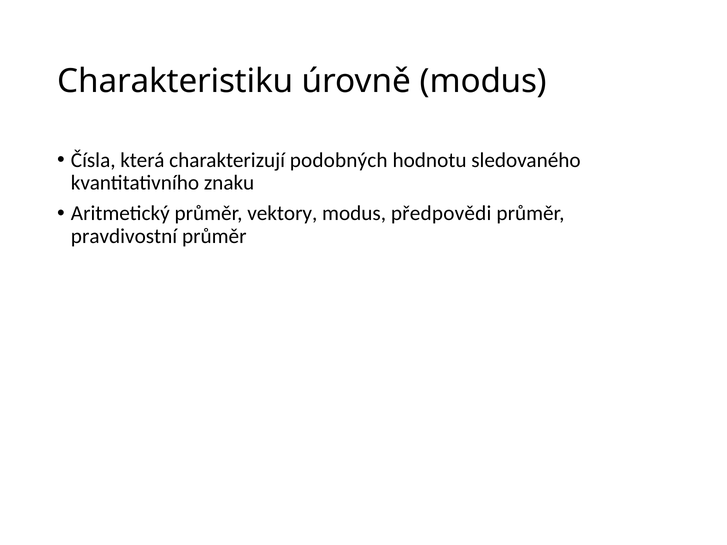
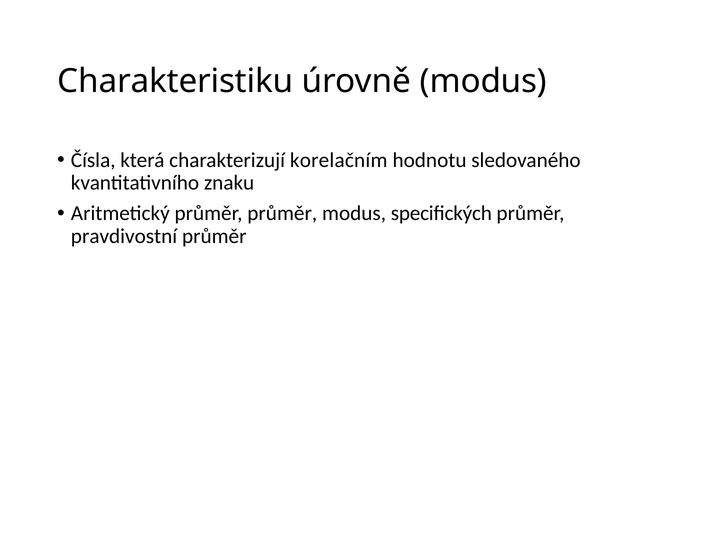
podobných: podobných -> korelačním
průměr vektory: vektory -> průměr
předpovědi: předpovědi -> speciﬁckých
